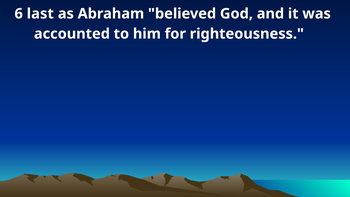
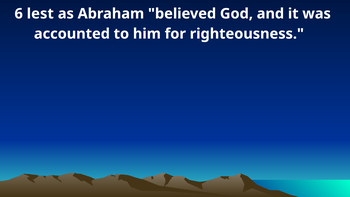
last: last -> lest
